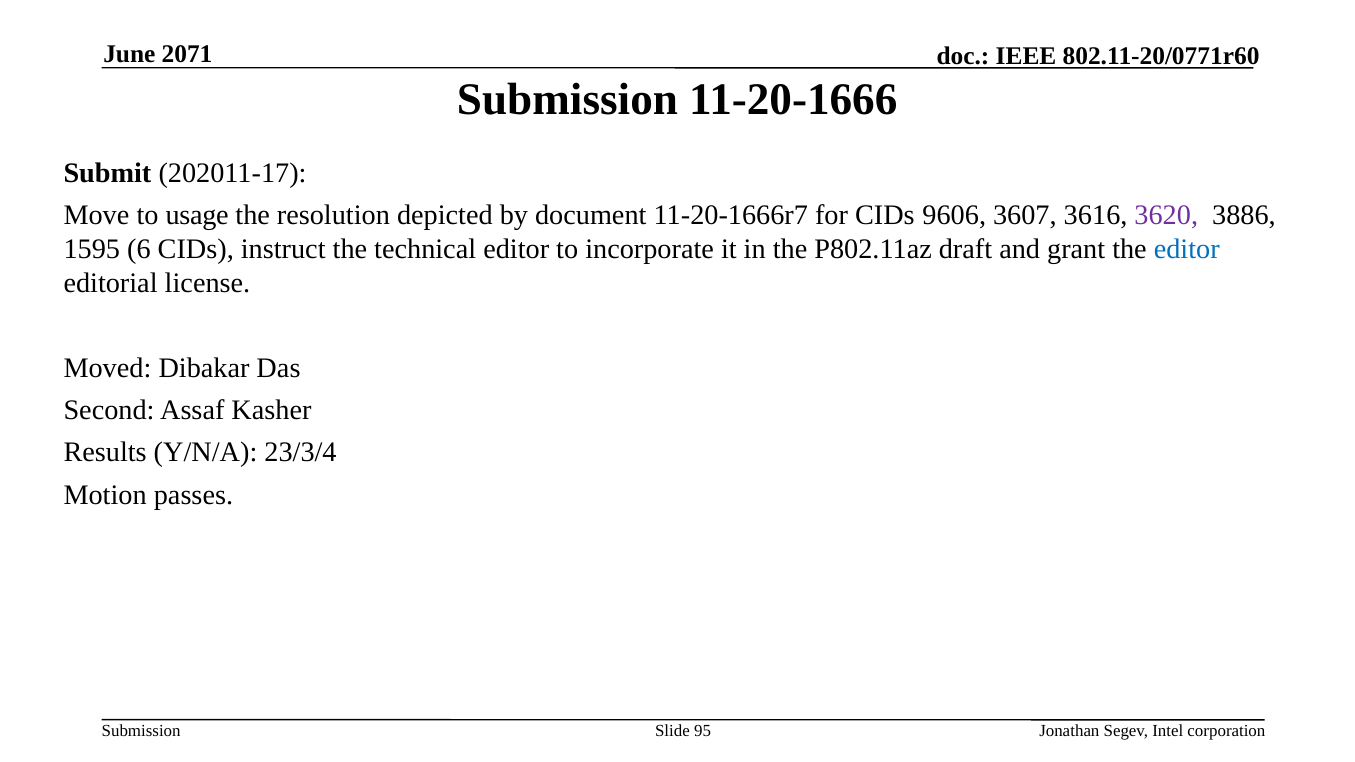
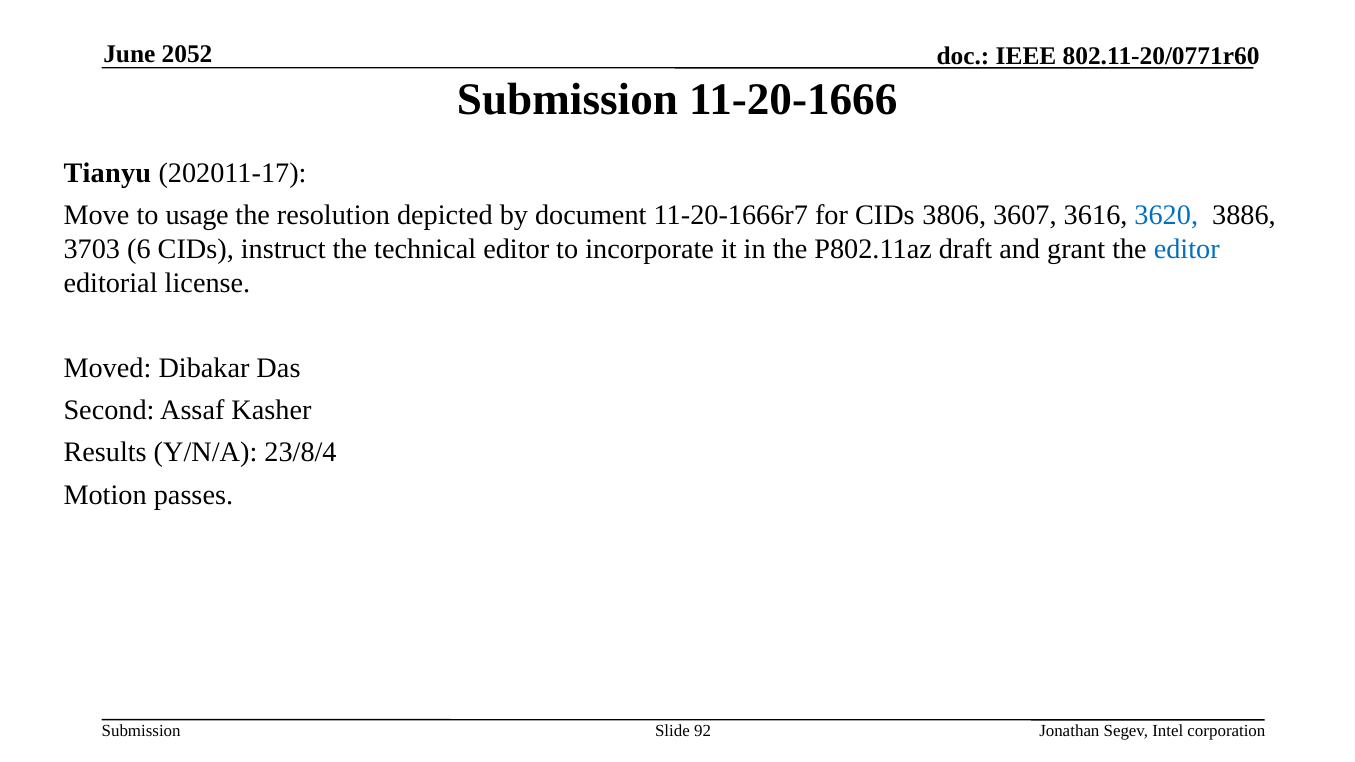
2071: 2071 -> 2052
Submit: Submit -> Tianyu
9606: 9606 -> 3806
3620 colour: purple -> blue
1595: 1595 -> 3703
23/3/4: 23/3/4 -> 23/8/4
95: 95 -> 92
